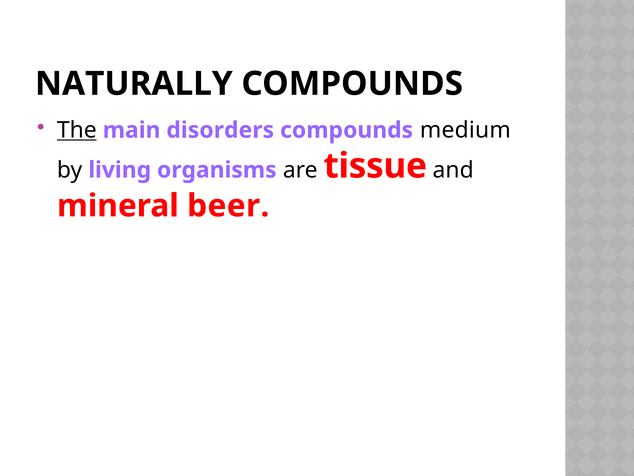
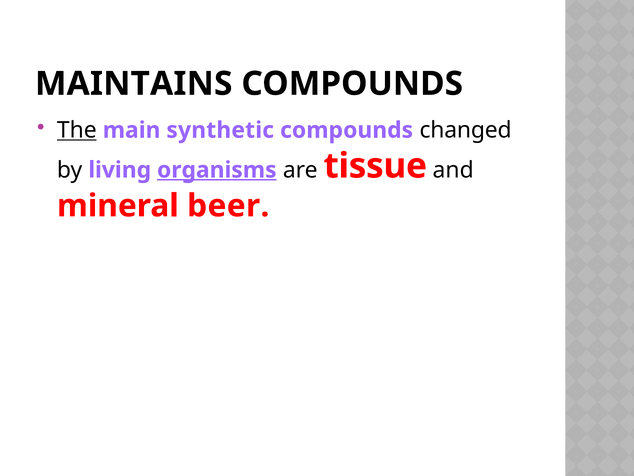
NATURALLY: NATURALLY -> MAINTAINS
disorders: disorders -> synthetic
medium: medium -> changed
organisms underline: none -> present
